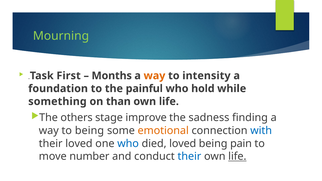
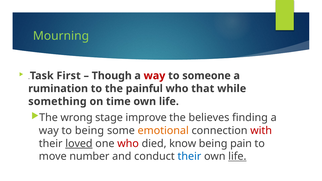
Months: Months -> Though
way at (154, 76) colour: orange -> red
intensity: intensity -> someone
foundation: foundation -> rumination
hold: hold -> that
than: than -> time
others: others -> wrong
sadness: sadness -> believes
with colour: blue -> red
loved at (79, 144) underline: none -> present
who at (128, 144) colour: blue -> red
died loved: loved -> know
